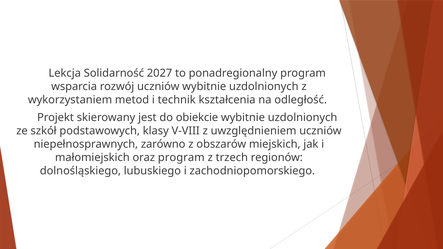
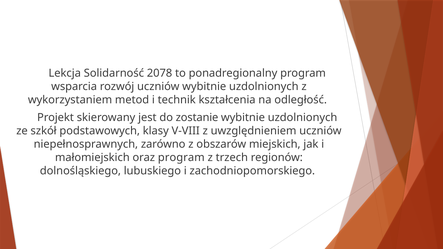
2027: 2027 -> 2078
obiekcie: obiekcie -> zostanie
